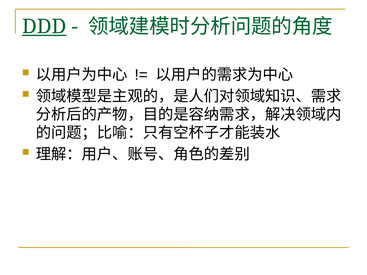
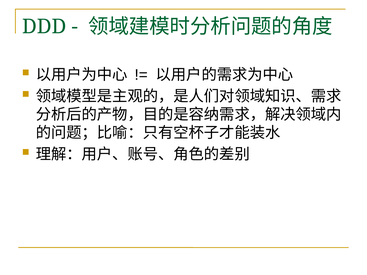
DDD underline: present -> none
